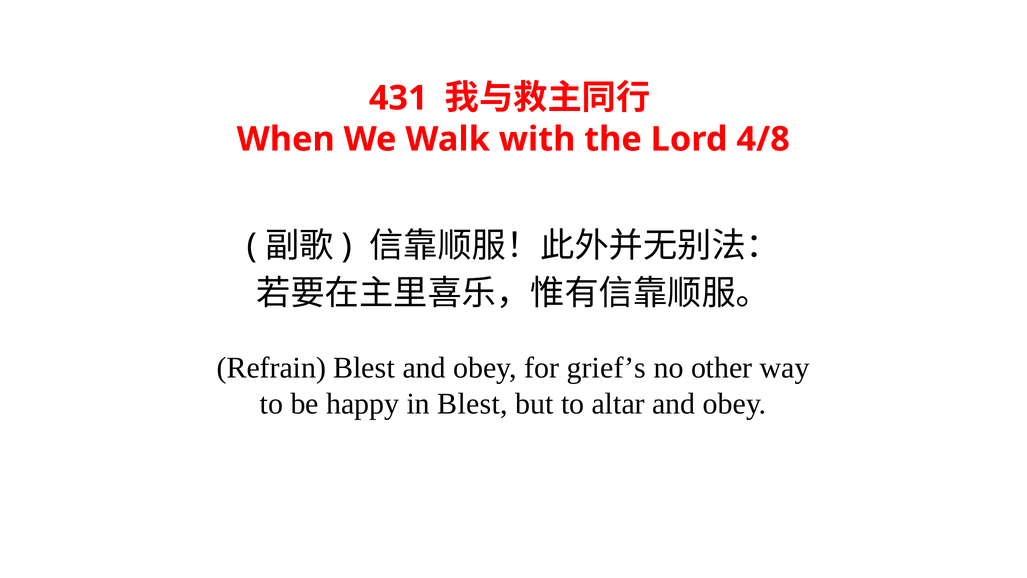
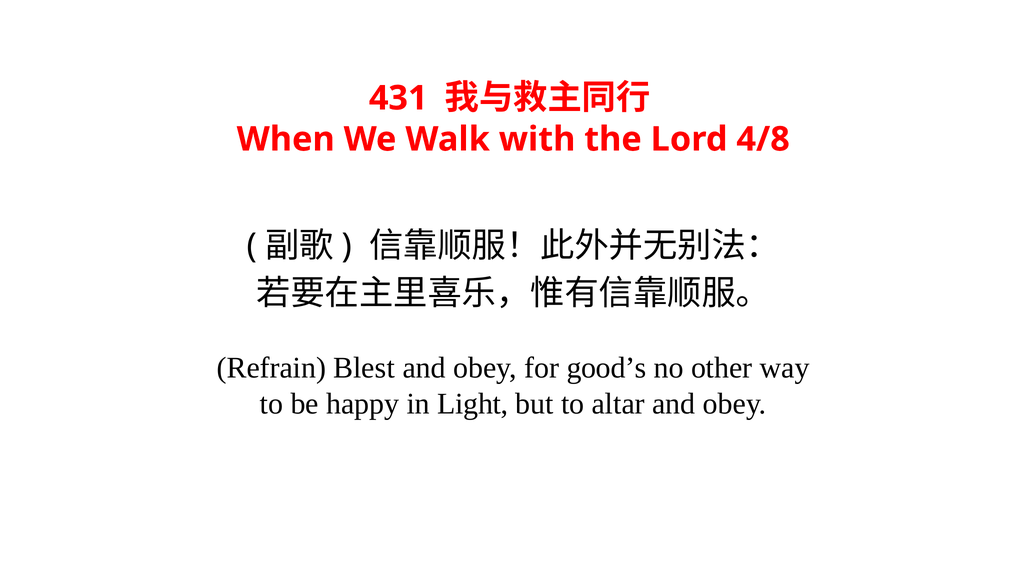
grief’s: grief’s -> good’s
in Blest: Blest -> Light
